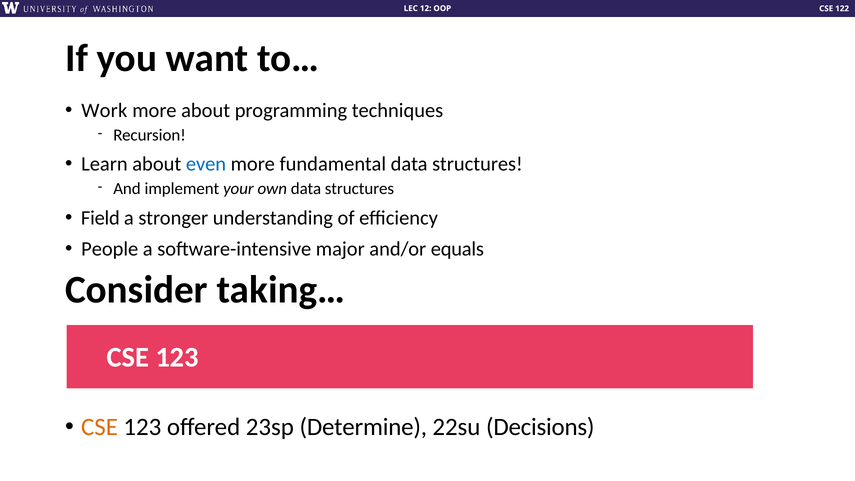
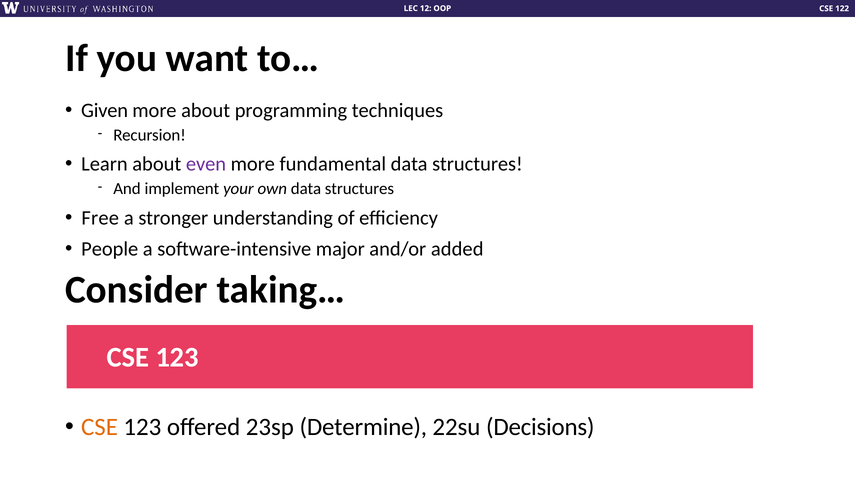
Work: Work -> Given
even colour: blue -> purple
Field: Field -> Free
equals: equals -> added
